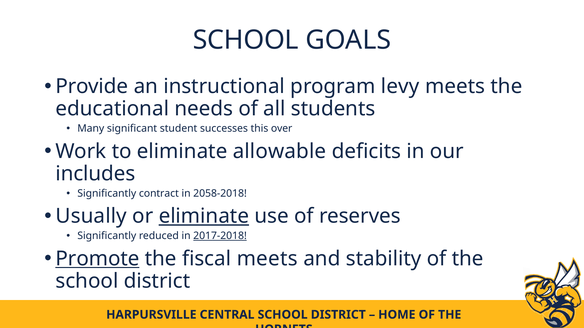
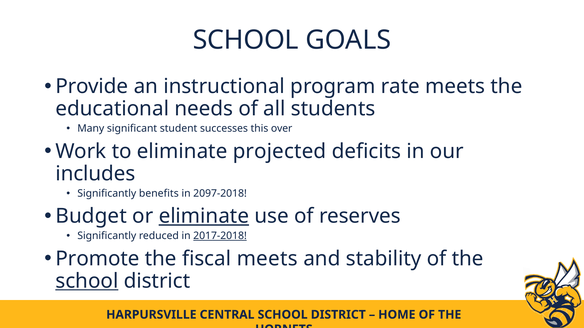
levy: levy -> rate
allowable: allowable -> projected
contract: contract -> benefits
2058-2018: 2058-2018 -> 2097-2018
Usually: Usually -> Budget
Promote underline: present -> none
school at (87, 281) underline: none -> present
